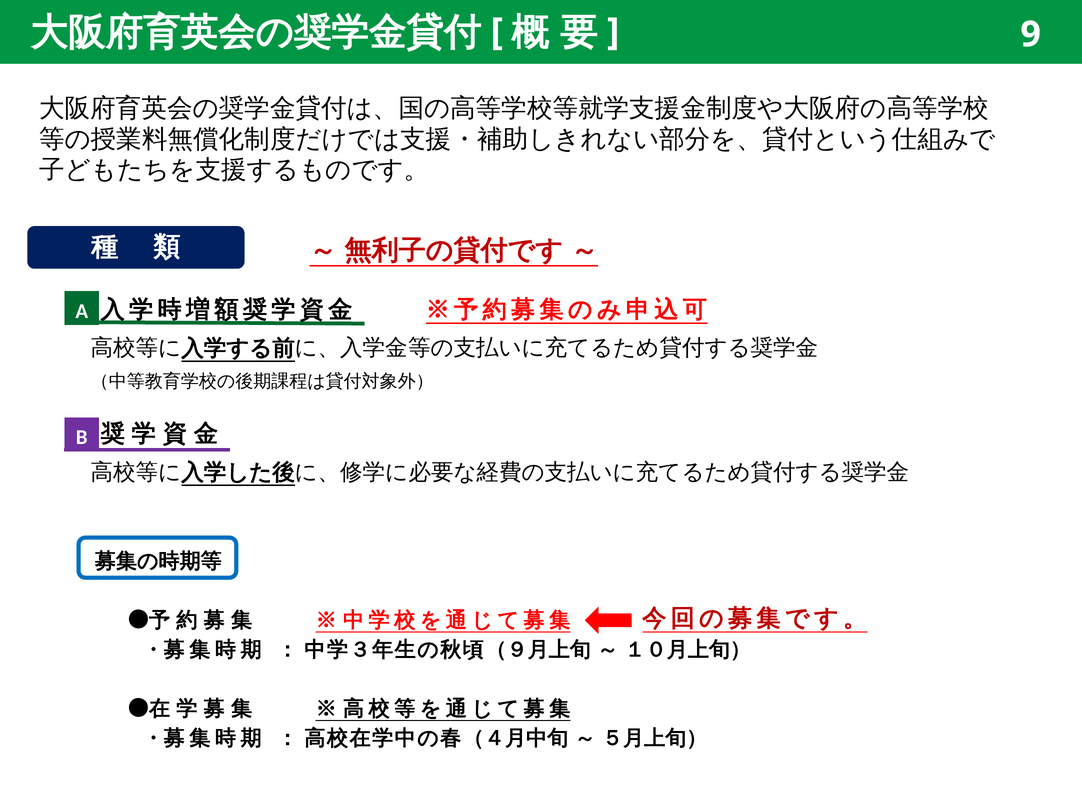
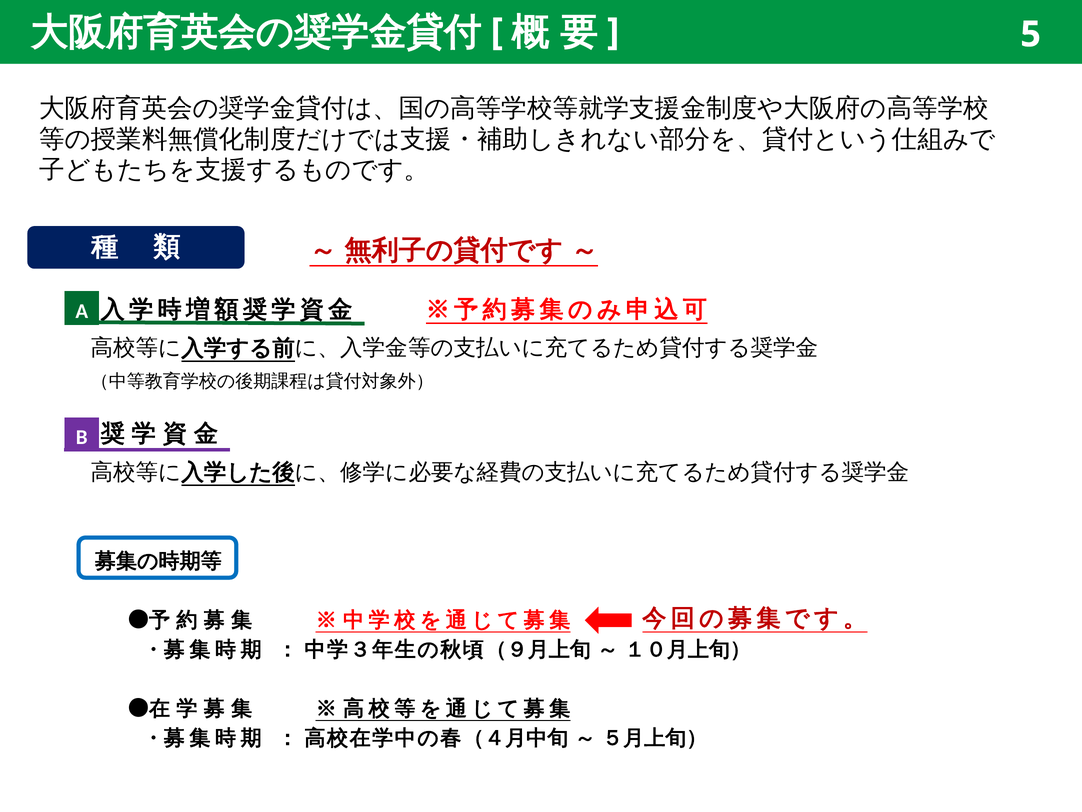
9: 9 -> 5
